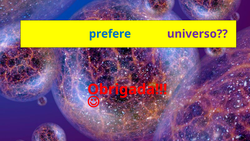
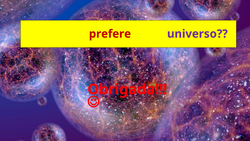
prefere colour: blue -> red
